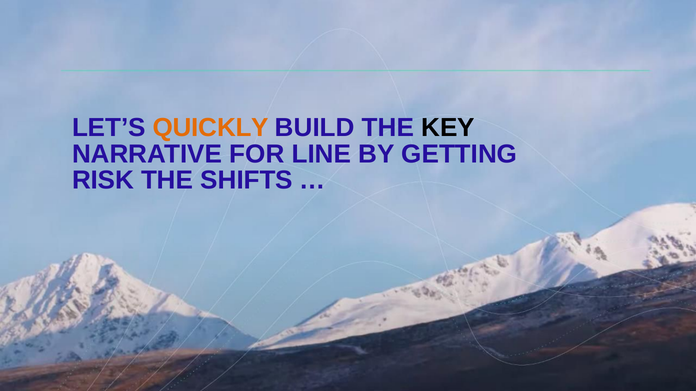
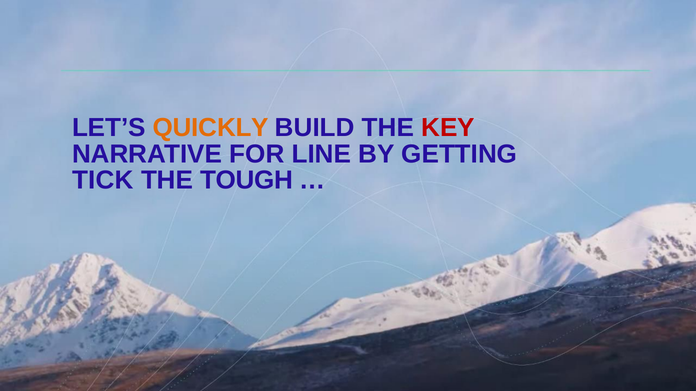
KEY colour: black -> red
RISK: RISK -> TICK
SHIFTS: SHIFTS -> TOUGH
